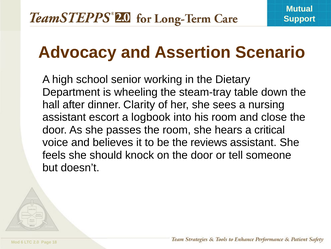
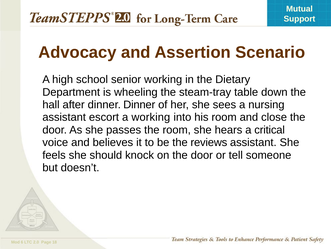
dinner Clarity: Clarity -> Dinner
a logbook: logbook -> working
